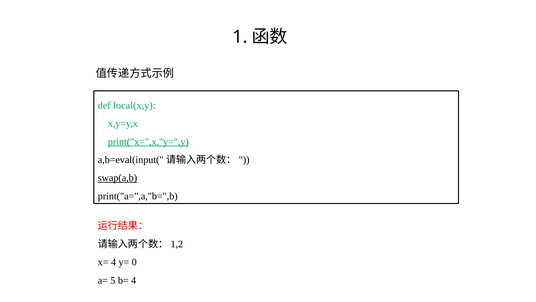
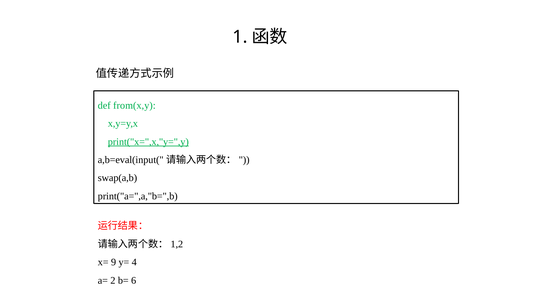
local(x,y: local(x,y -> from(x,y
swap(a,b underline: present -> none
x= 4: 4 -> 9
0: 0 -> 4
5: 5 -> 2
b= 4: 4 -> 6
